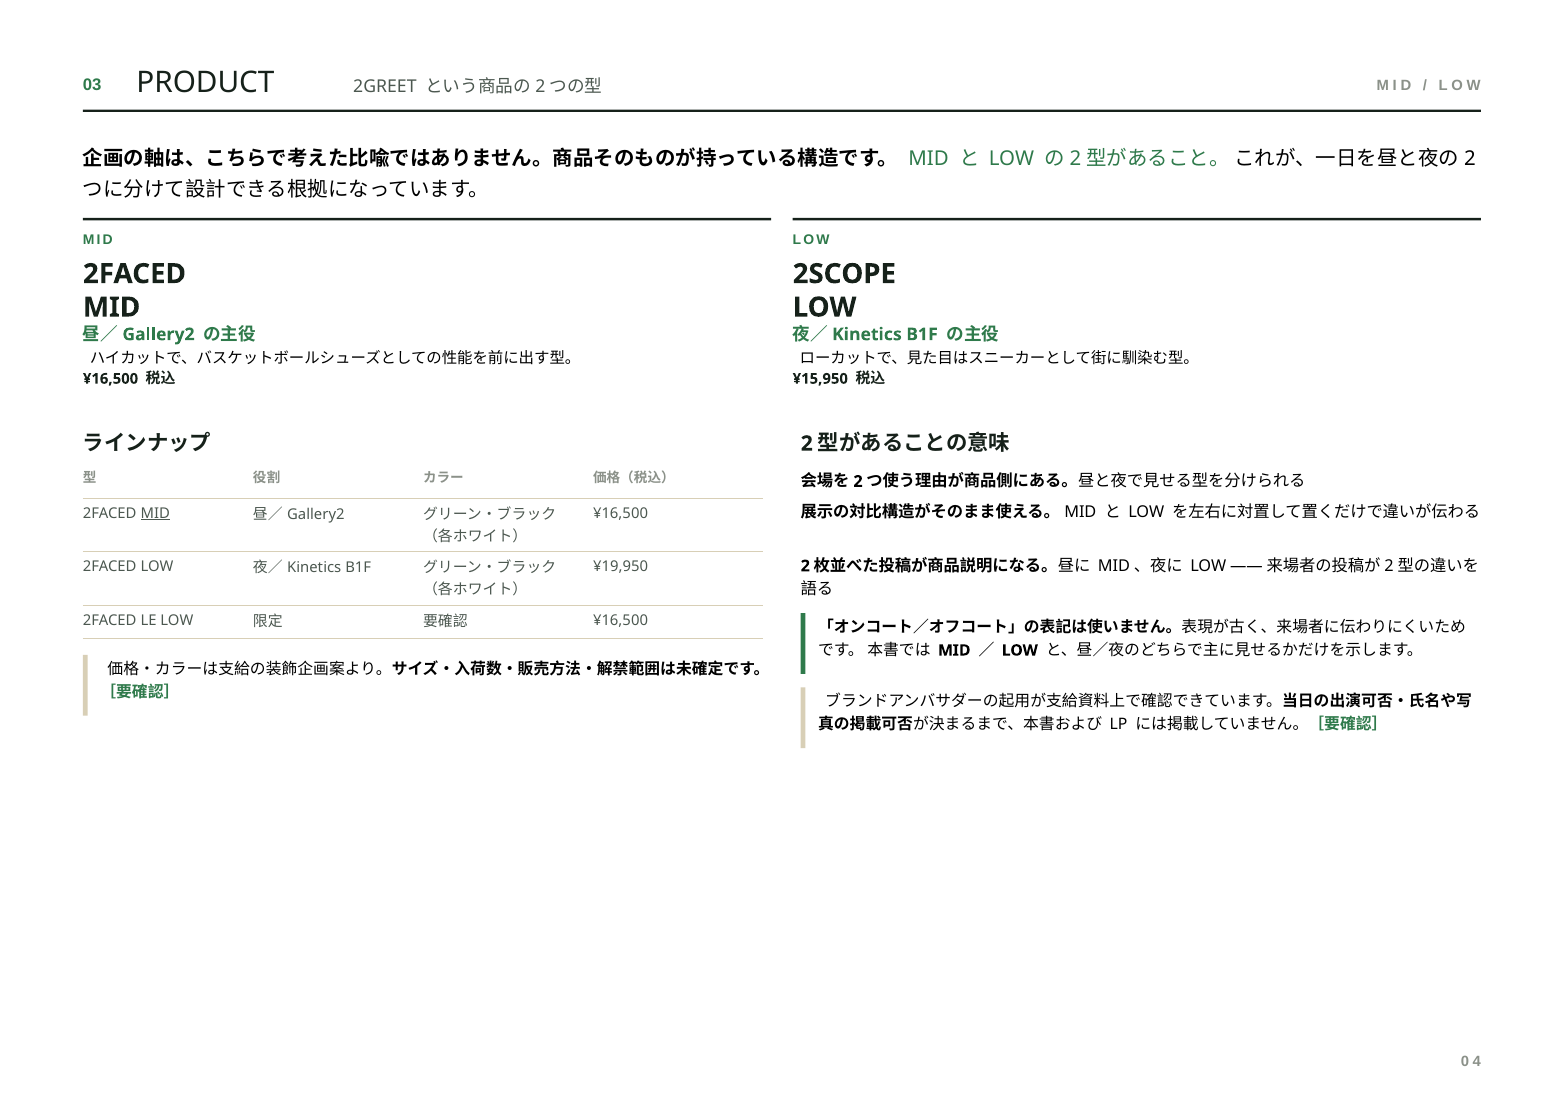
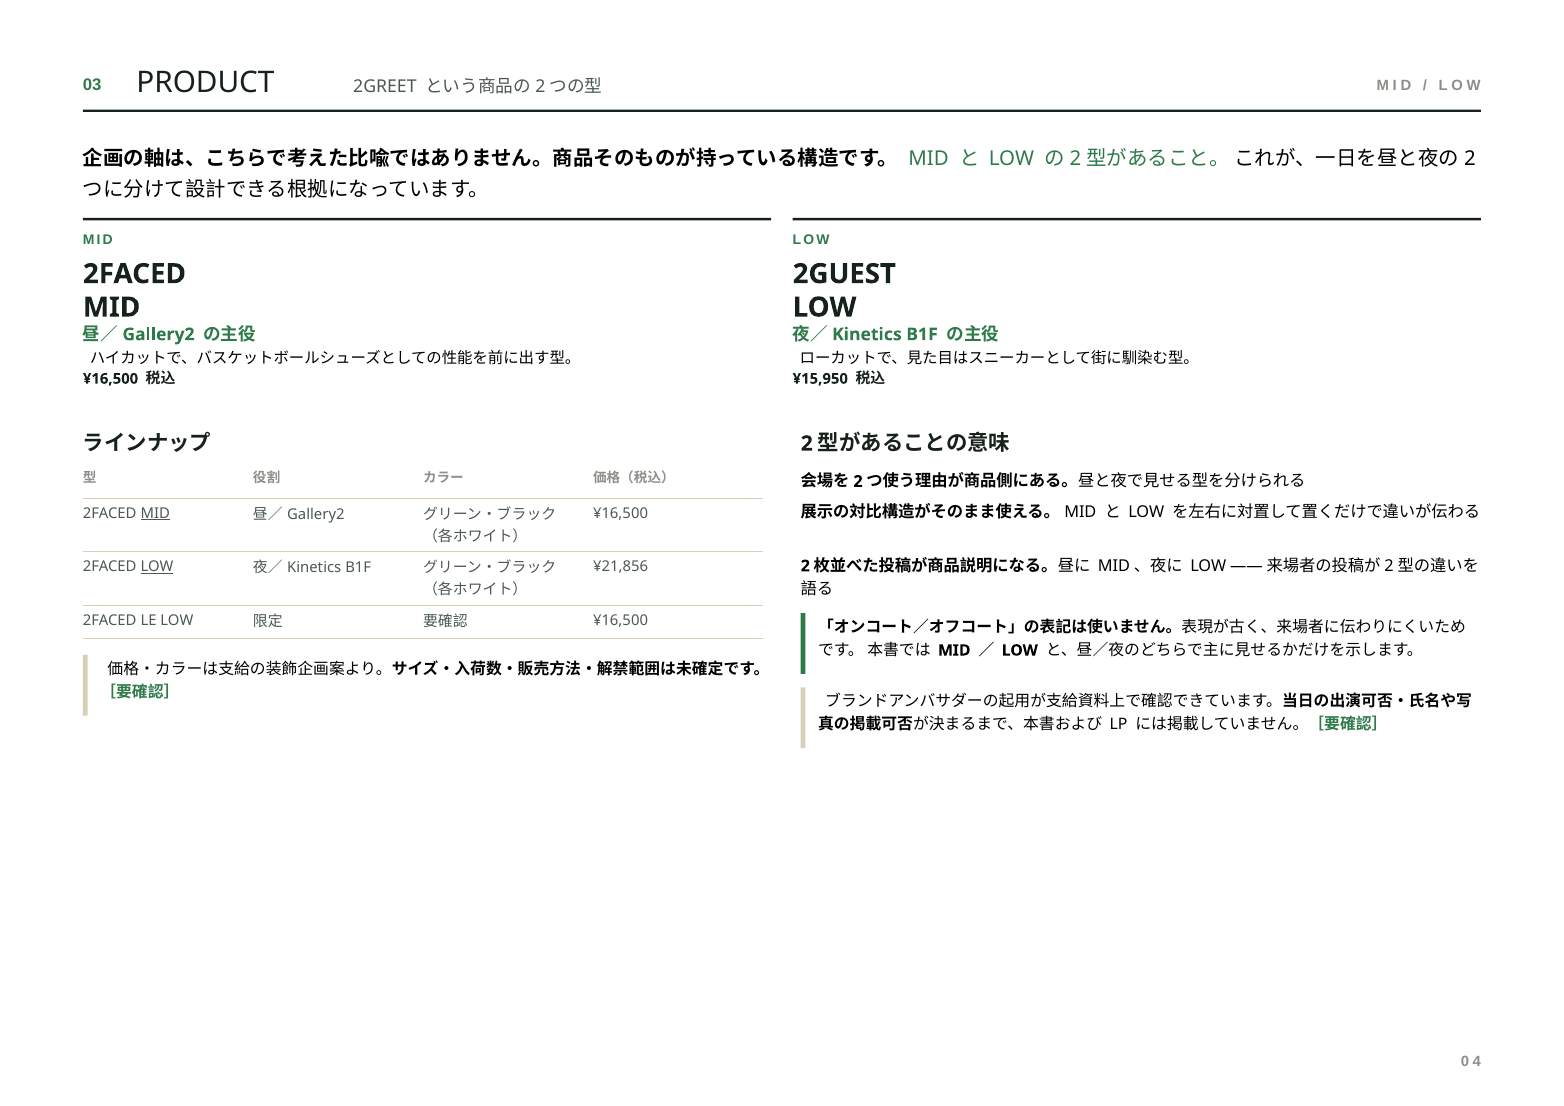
2SCOPE: 2SCOPE -> 2GUEST
LOW at (157, 567) underline: none -> present
¥19,950: ¥19,950 -> ¥21,856
